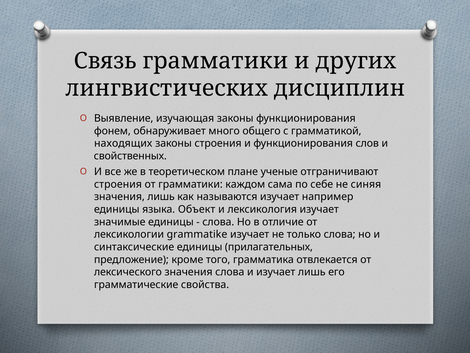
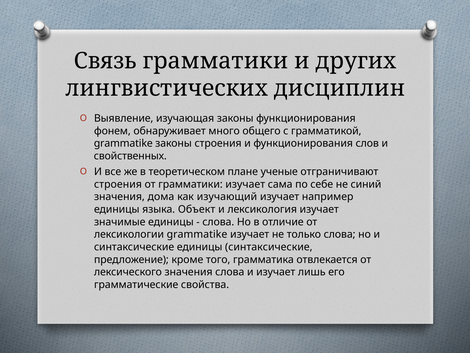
находящих at (123, 143): находящих -> grammatike
грамматики каждом: каждом -> изучает
синяя: синяя -> синий
значения лишь: лишь -> дома
называются: называются -> изучающий
единицы прилагательных: прилагательных -> синтаксические
